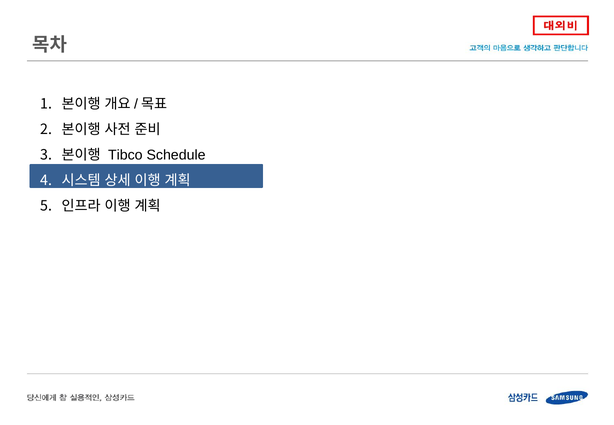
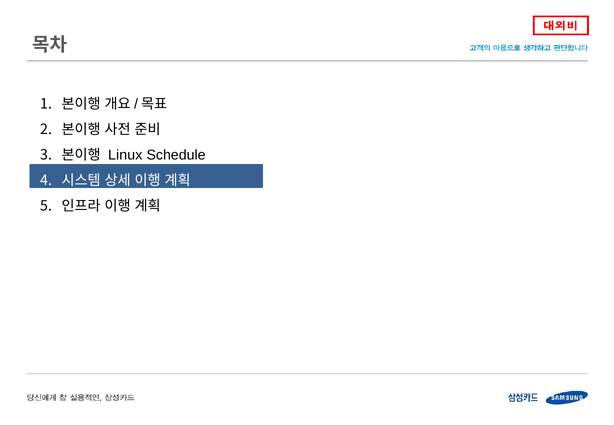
Tibco: Tibco -> Linux
